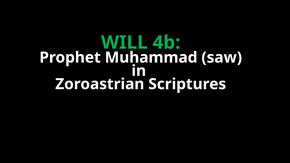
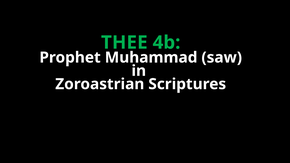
WILL: WILL -> THEE
